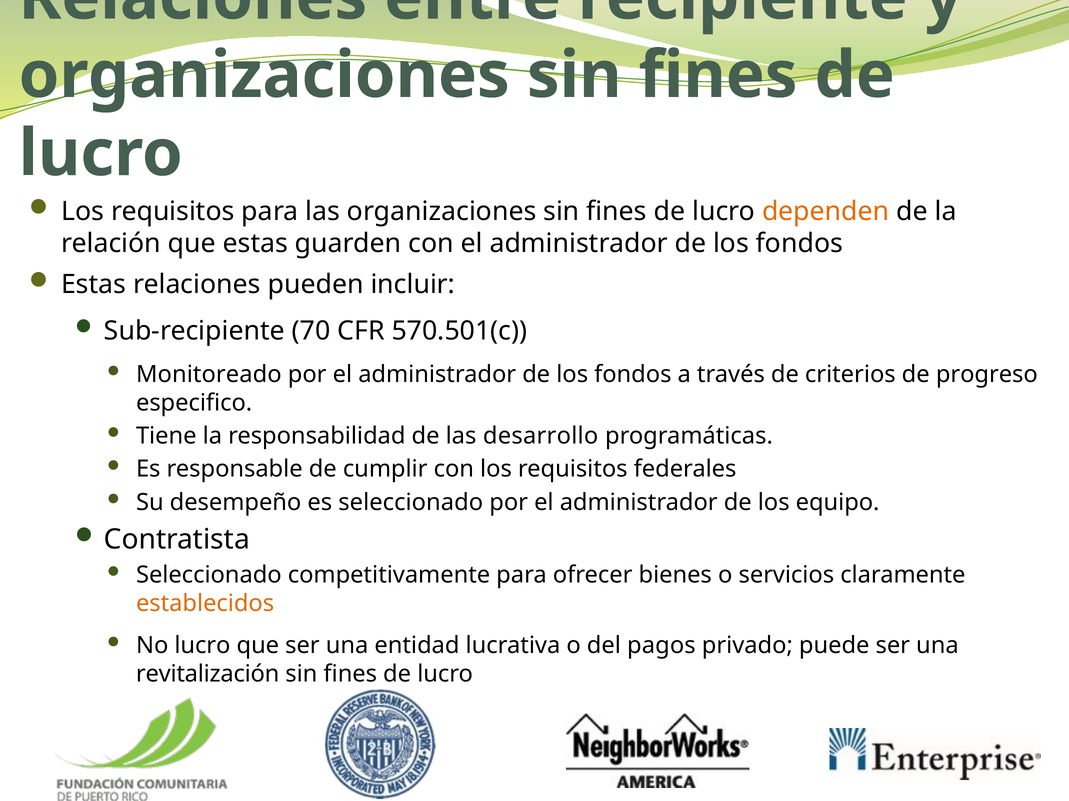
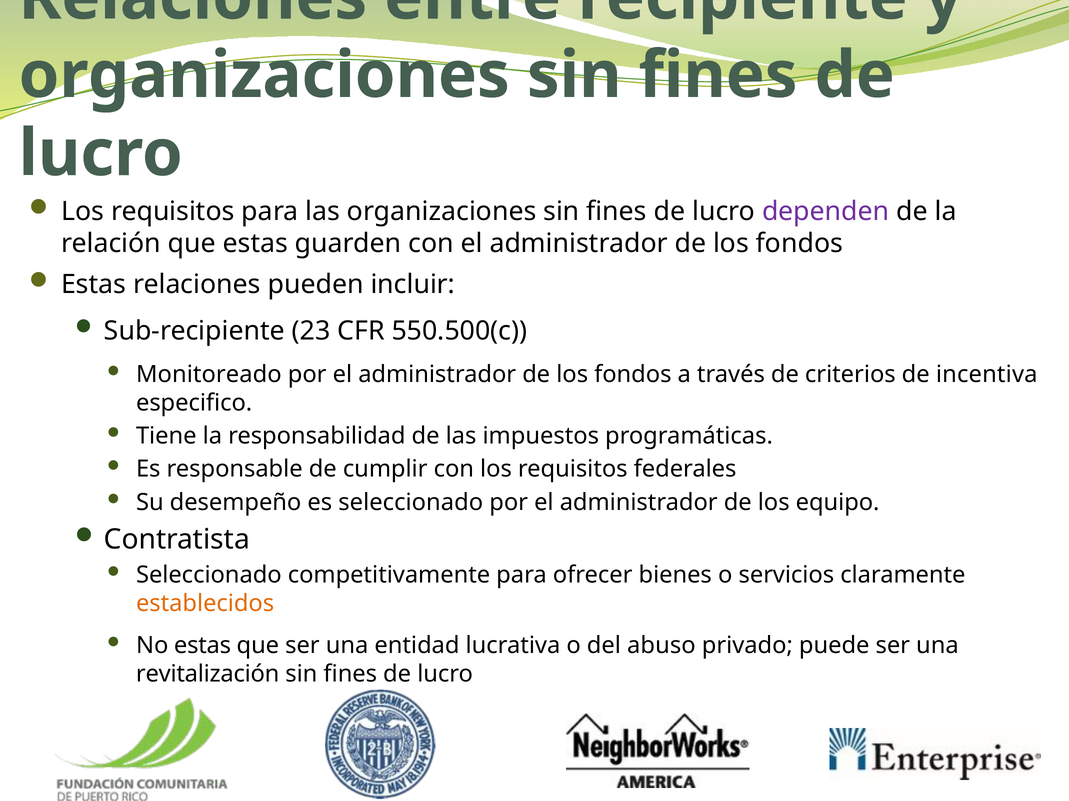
dependen colour: orange -> purple
70: 70 -> 23
570.501(c: 570.501(c -> 550.500(c
progreso: progreso -> incentiva
desarrollo: desarrollo -> impuestos
No lucro: lucro -> estas
pagos: pagos -> abuso
